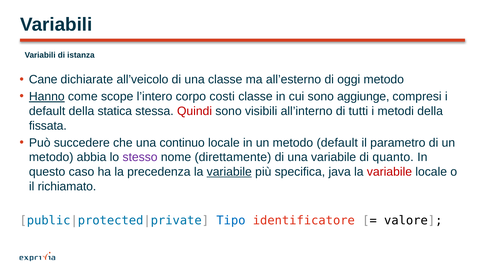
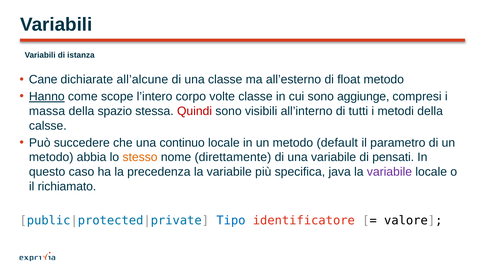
all’veicolo: all’veicolo -> all’alcune
oggi: oggi -> float
costi: costi -> volte
default at (47, 111): default -> massa
statica: statica -> spazio
fissata: fissata -> calsse
stesso colour: purple -> orange
quanto: quanto -> pensati
variabile at (229, 172) underline: present -> none
variabile at (389, 172) colour: red -> purple
